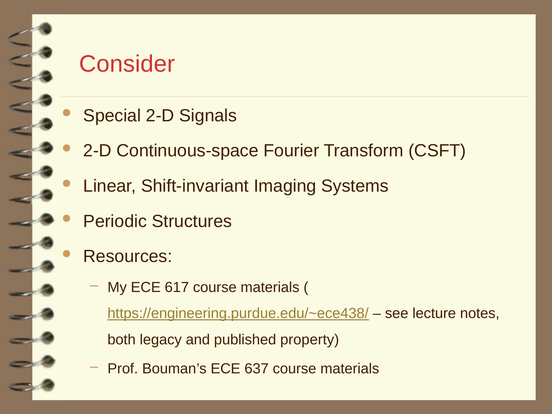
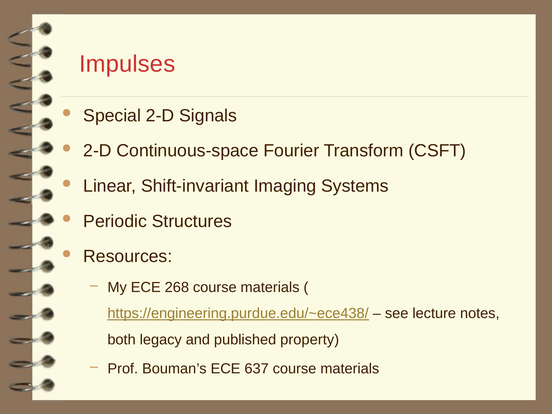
Consider: Consider -> Impulses
617: 617 -> 268
